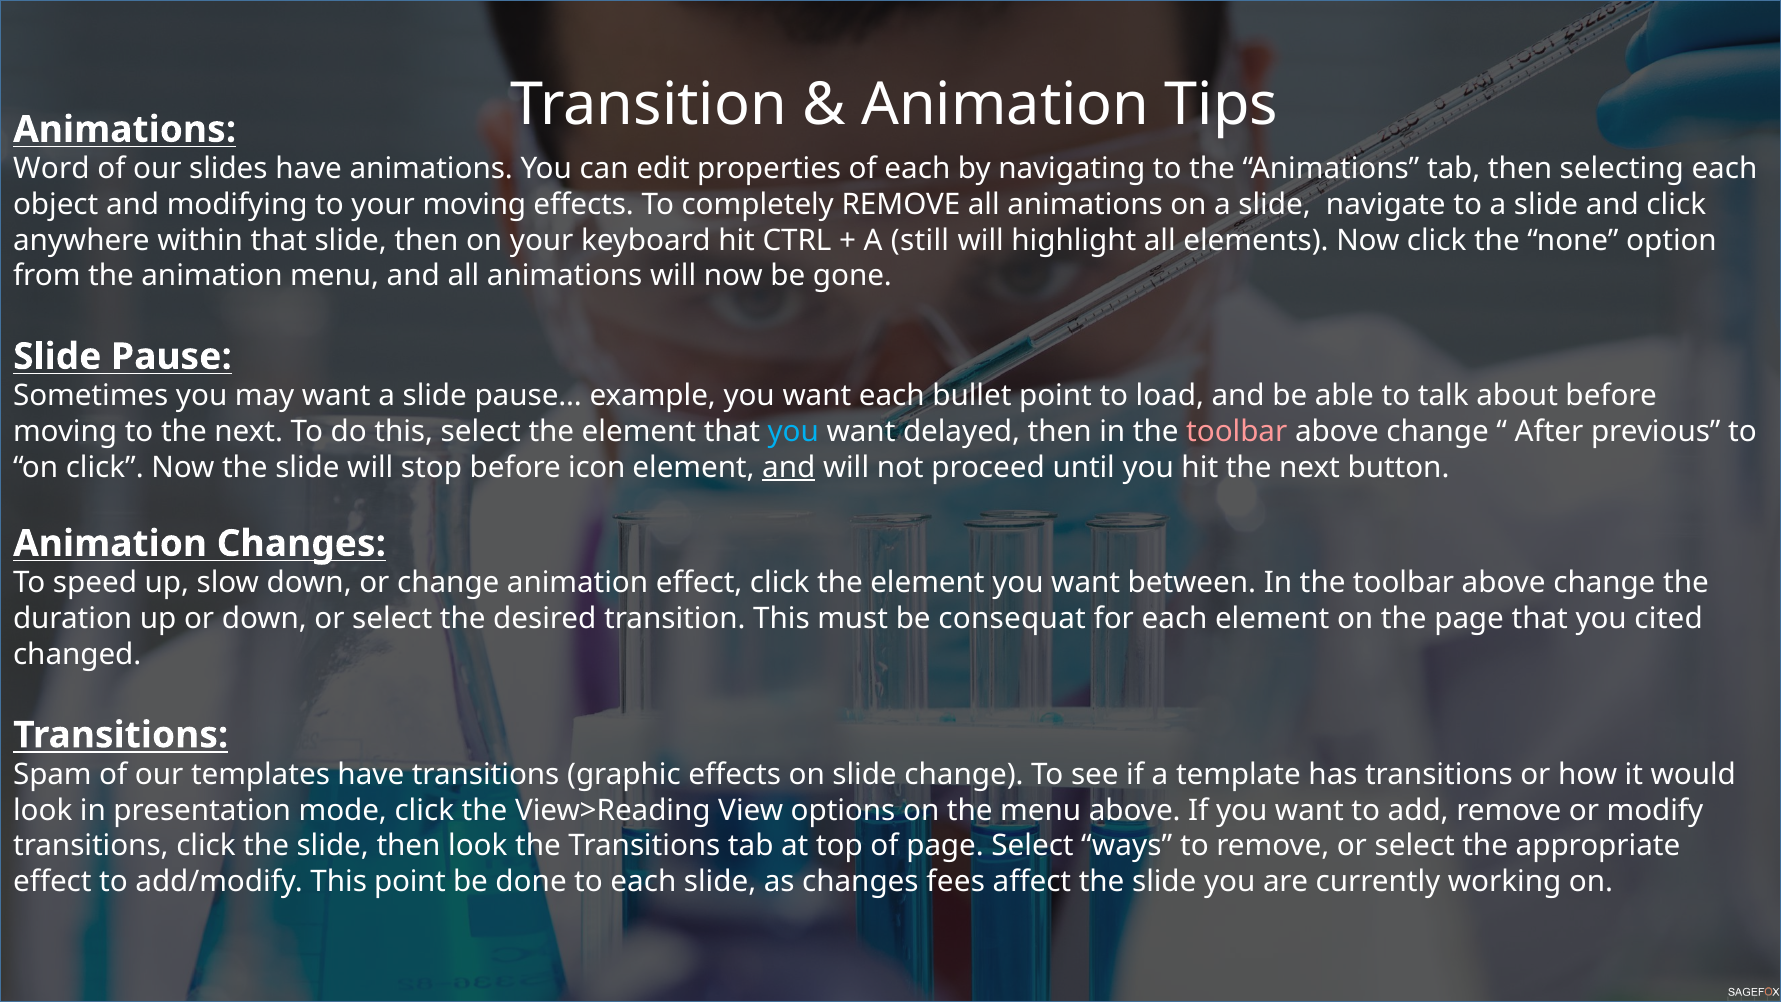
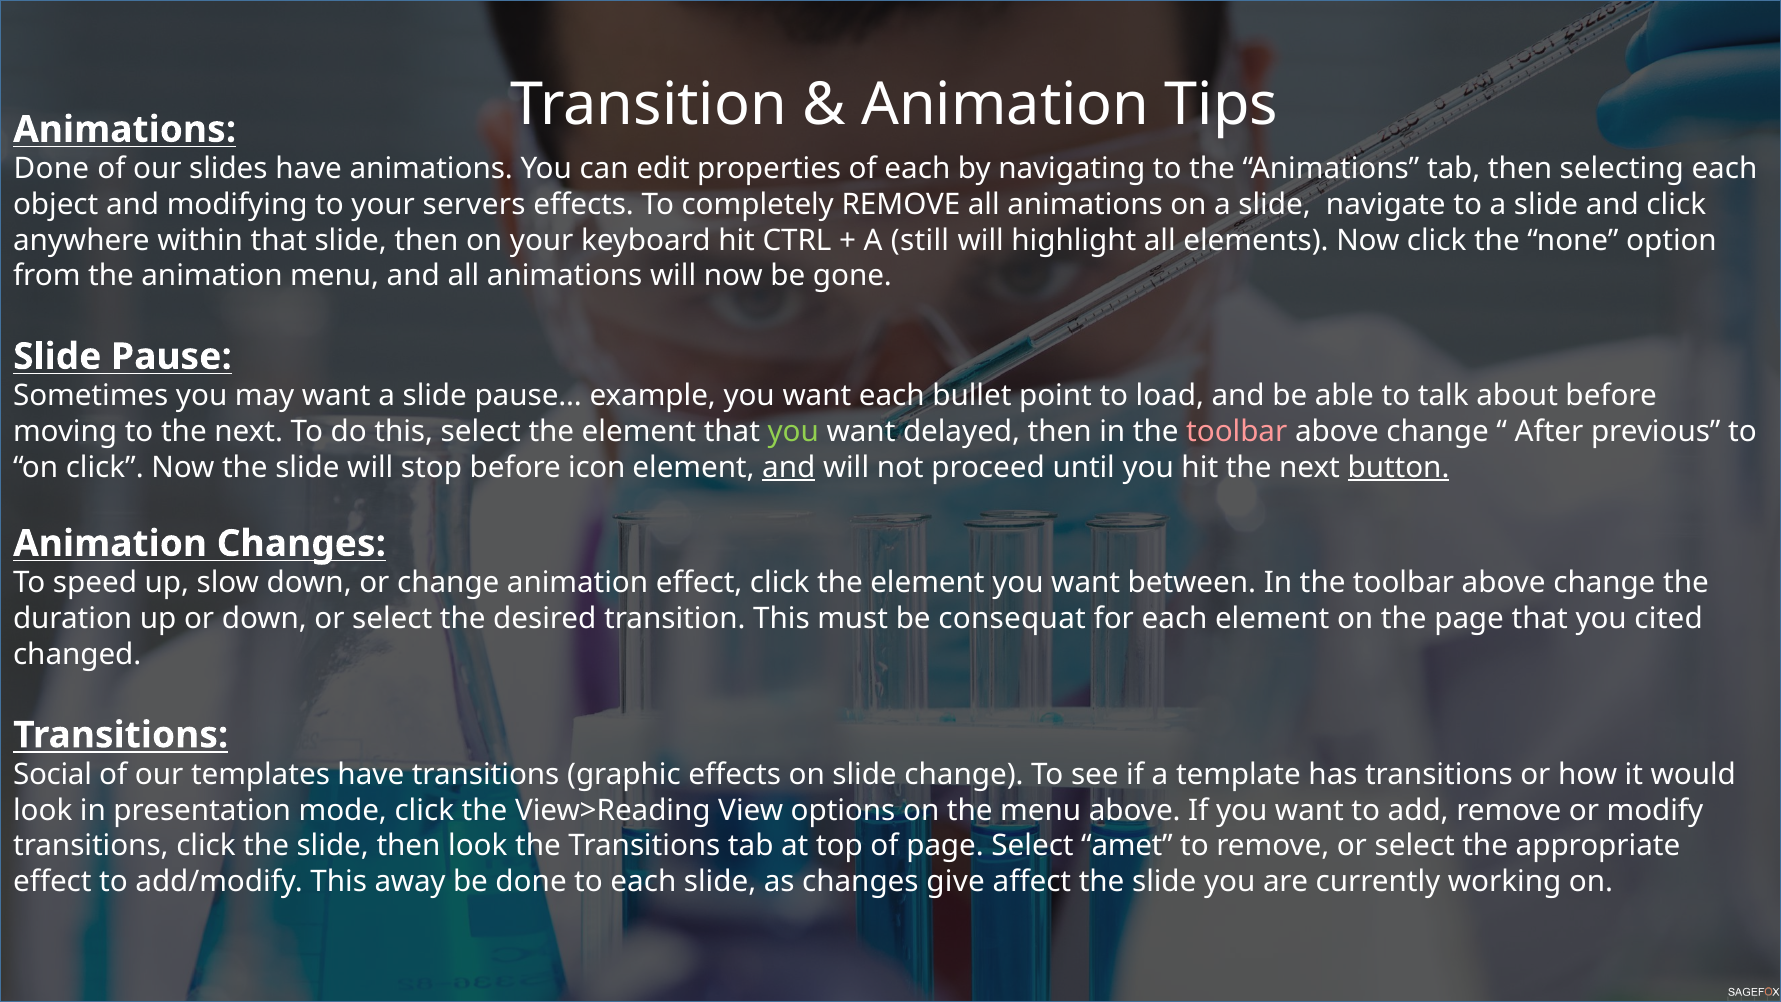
Word at (51, 169): Word -> Done
your moving: moving -> servers
you at (793, 432) colour: light blue -> light green
button underline: none -> present
Spam: Spam -> Social
ways: ways -> amet
This point: point -> away
fees: fees -> give
